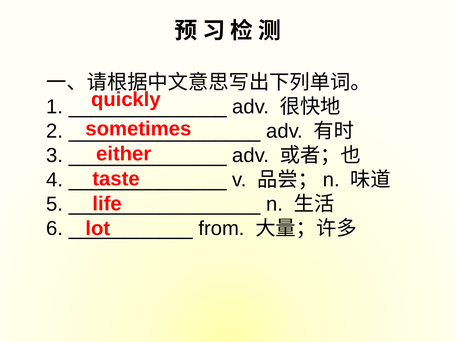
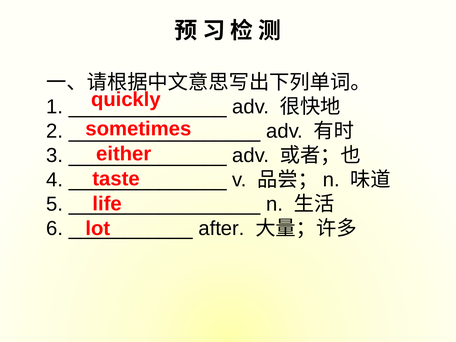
from: from -> after
